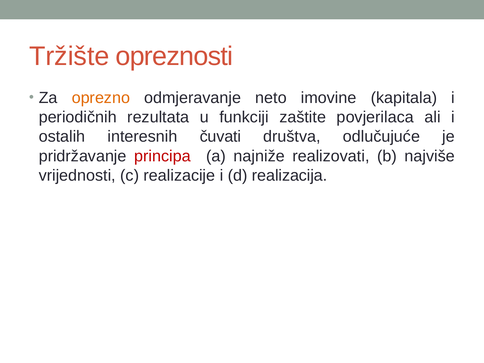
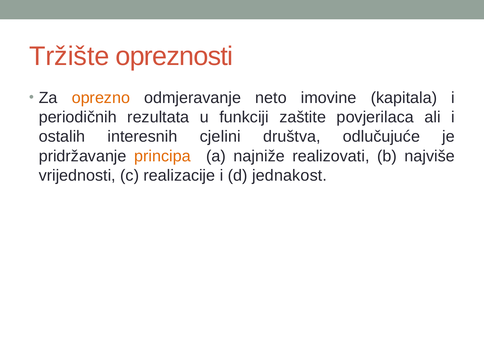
čuvati: čuvati -> cjelini
principa colour: red -> orange
realizacija: realizacija -> jednakost
